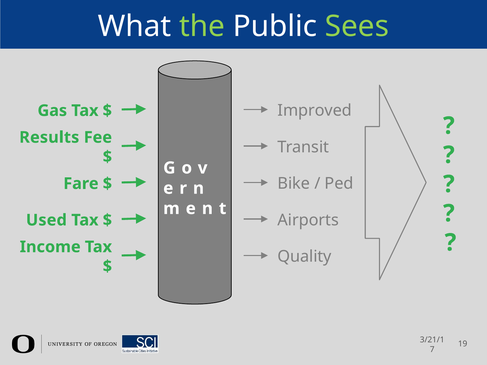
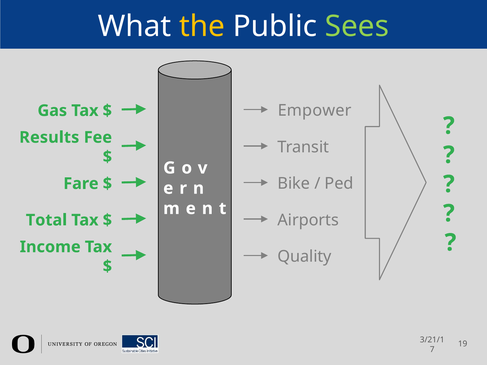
the colour: light green -> yellow
Improved: Improved -> Empower
Used: Used -> Total
